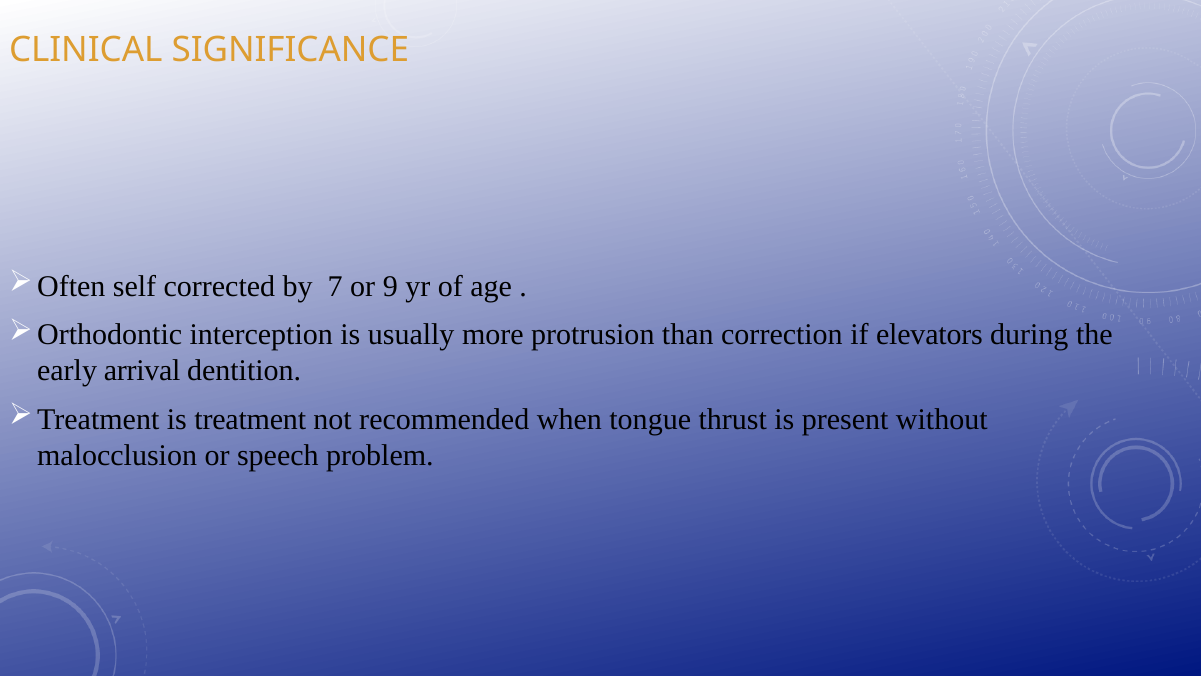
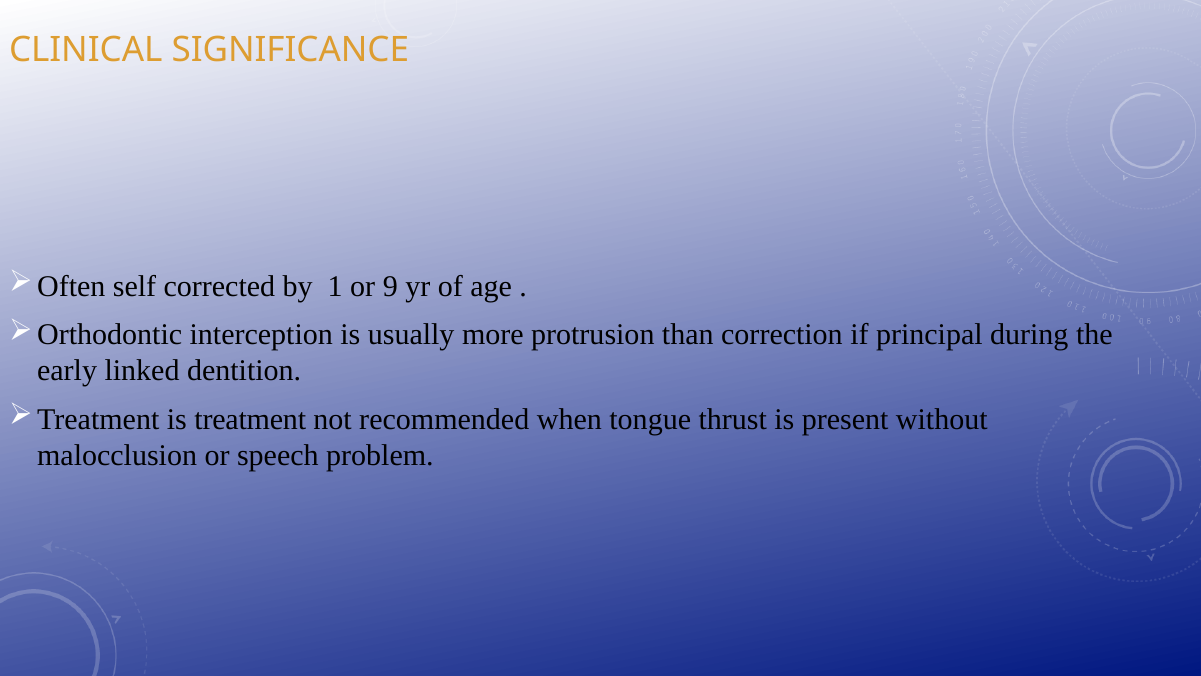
7: 7 -> 1
elevators: elevators -> principal
arrival: arrival -> linked
